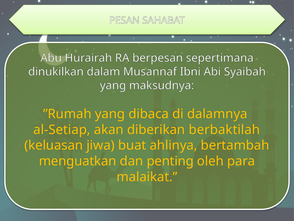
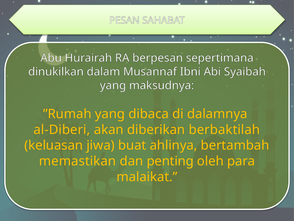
al-Setiap: al-Setiap -> al-Diberi
menguatkan: menguatkan -> memastikan
